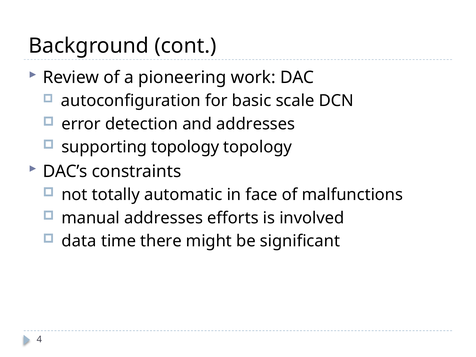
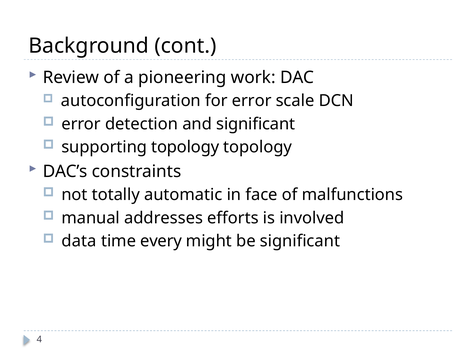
for basic: basic -> error
and addresses: addresses -> significant
there: there -> every
